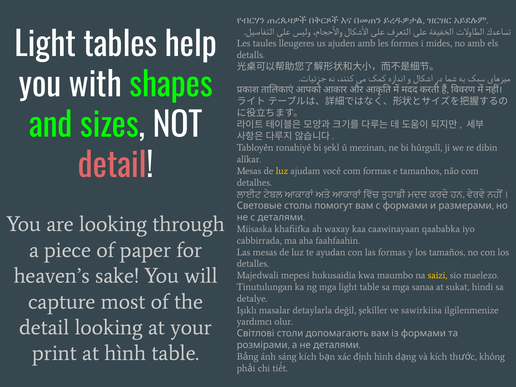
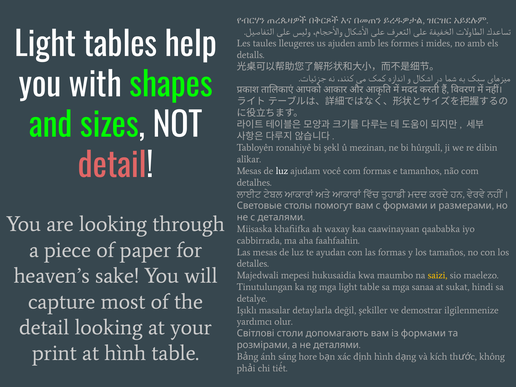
luz at (282, 171) colour: yellow -> white
sawirkiisa: sawirkiisa -> demostrar
sáng kích: kích -> hore
